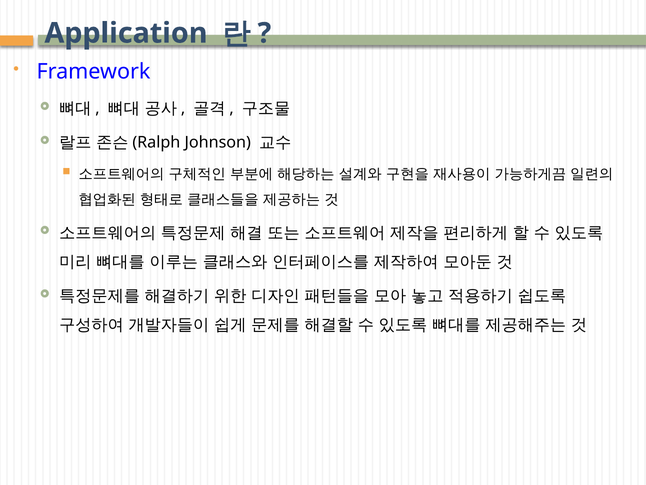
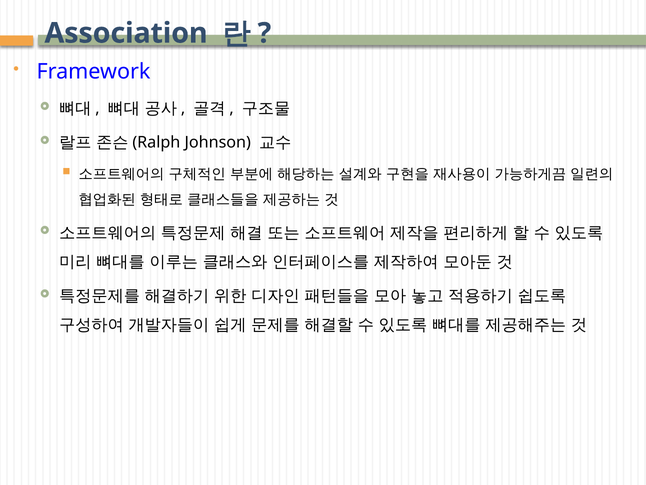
Application: Application -> Association
